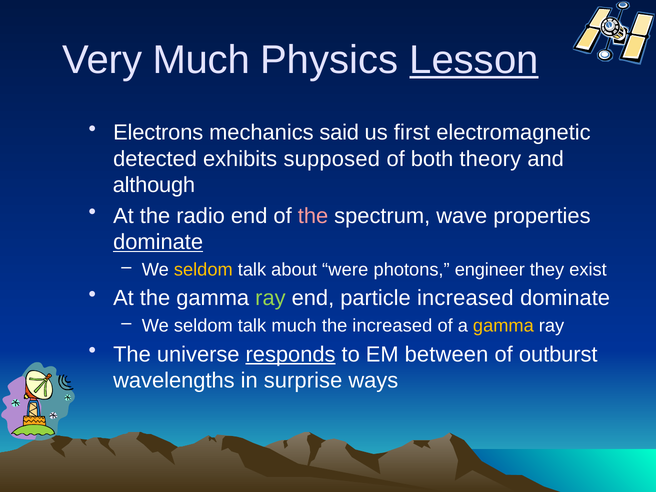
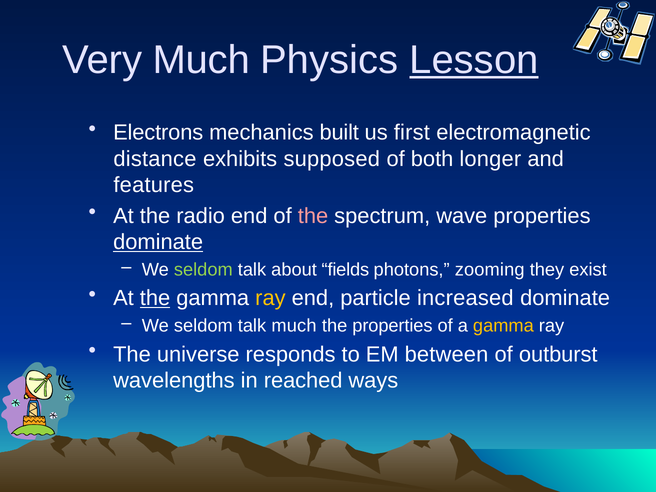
said: said -> built
detected: detected -> distance
theory: theory -> longer
although: although -> features
seldom at (203, 270) colour: yellow -> light green
were: were -> fields
engineer: engineer -> zooming
the at (155, 298) underline: none -> present
ray at (270, 298) colour: light green -> yellow
the increased: increased -> properties
responds underline: present -> none
surprise: surprise -> reached
